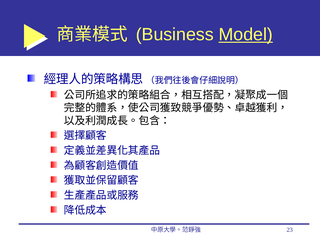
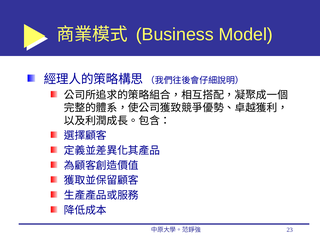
Model underline: present -> none
